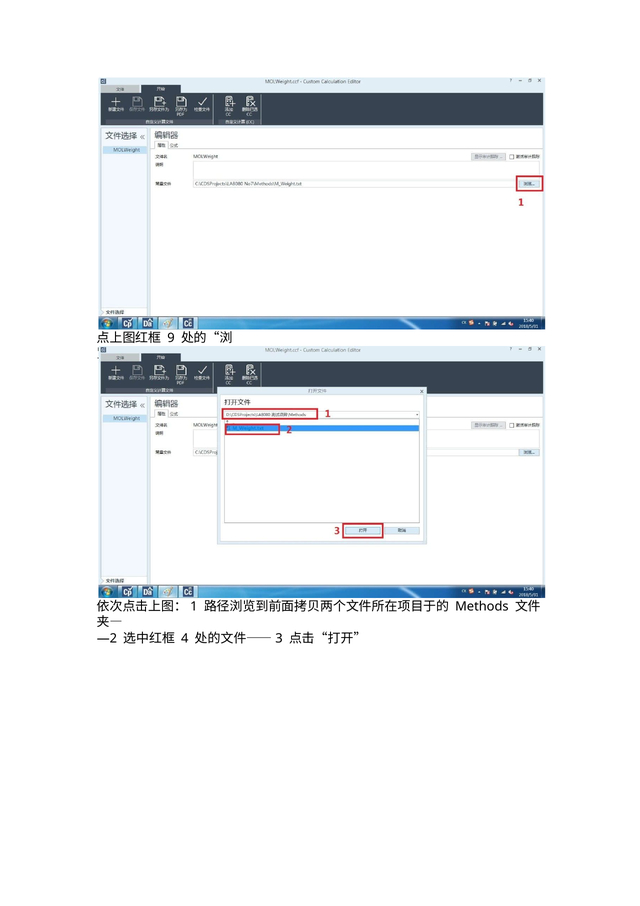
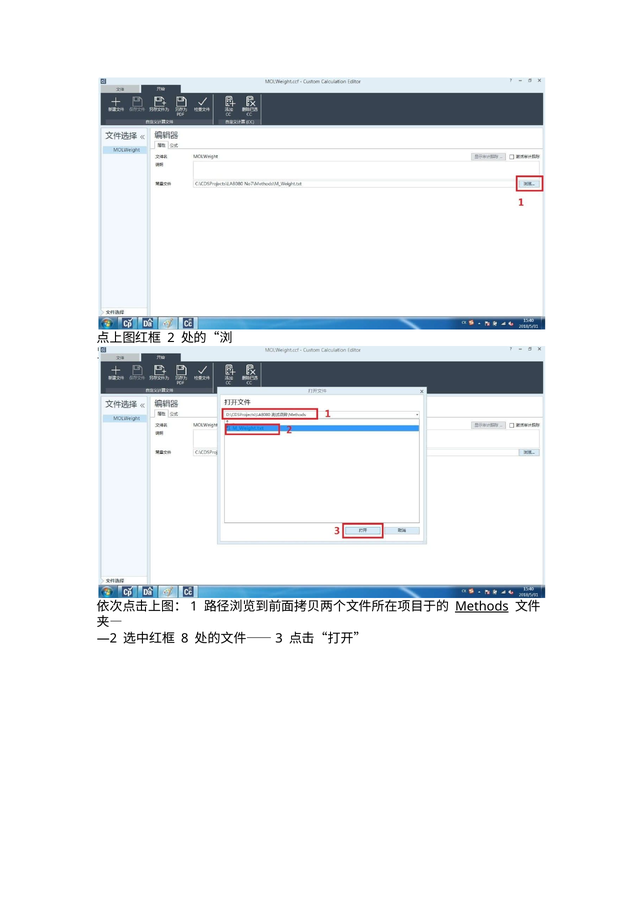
9: 9 -> 2
Methods underline: none -> present
4: 4 -> 8
